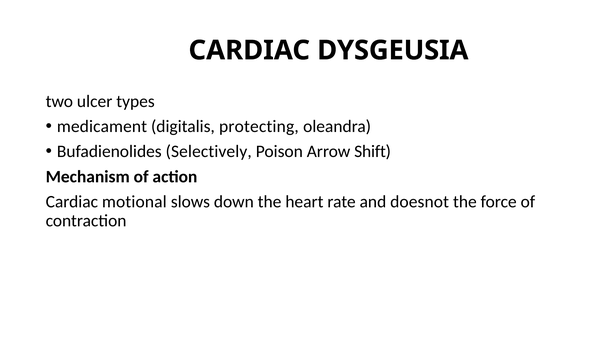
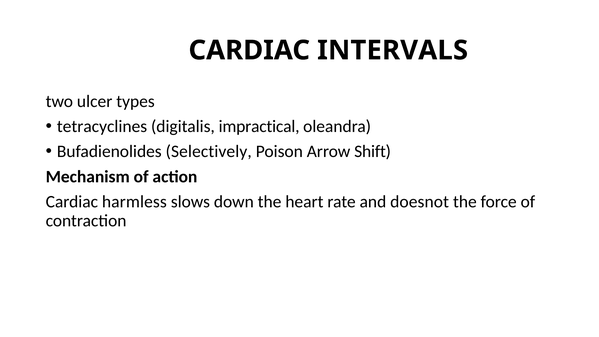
DYSGEUSIA: DYSGEUSIA -> INTERVALS
medicament: medicament -> tetracyclines
protecting: protecting -> impractical
motional: motional -> harmless
